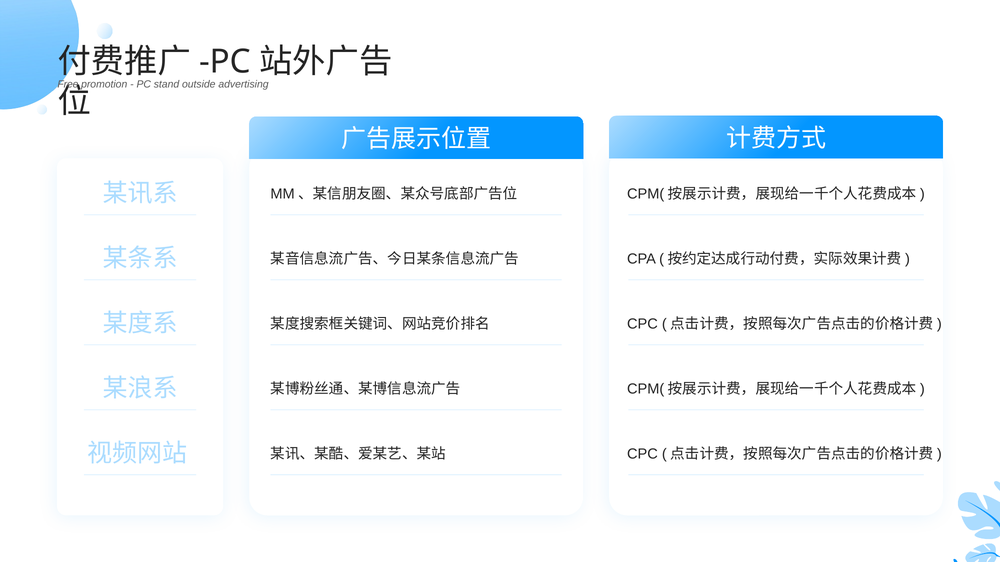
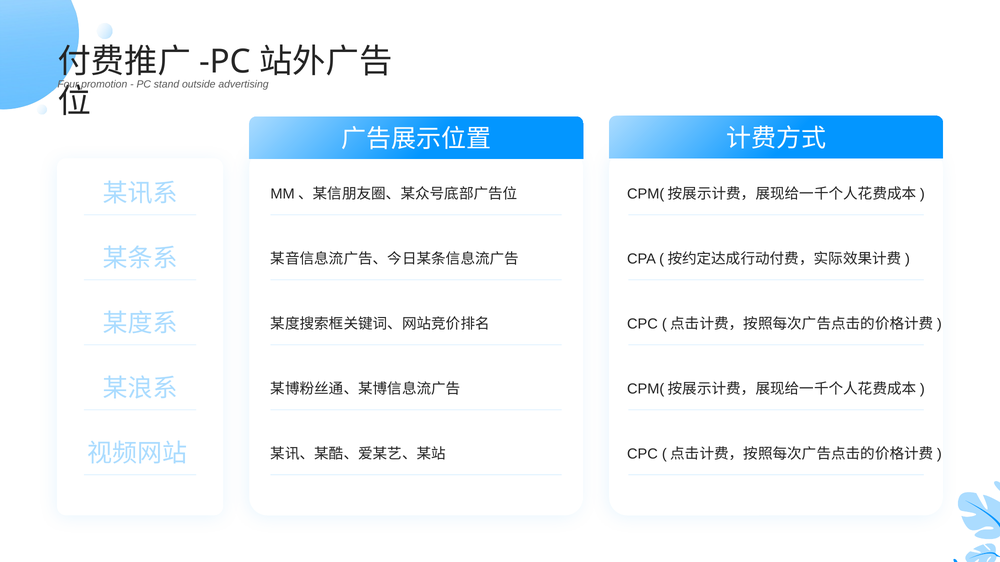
Free: Free -> Four
